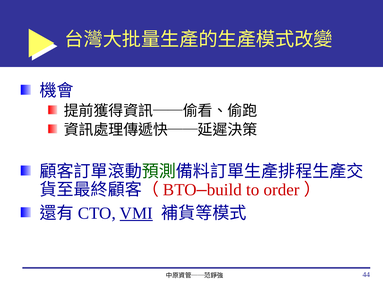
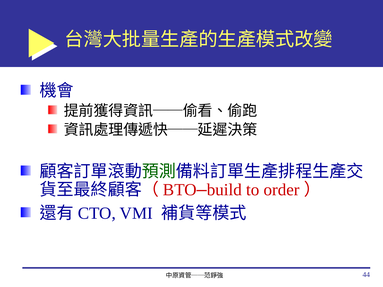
VMI underline: present -> none
